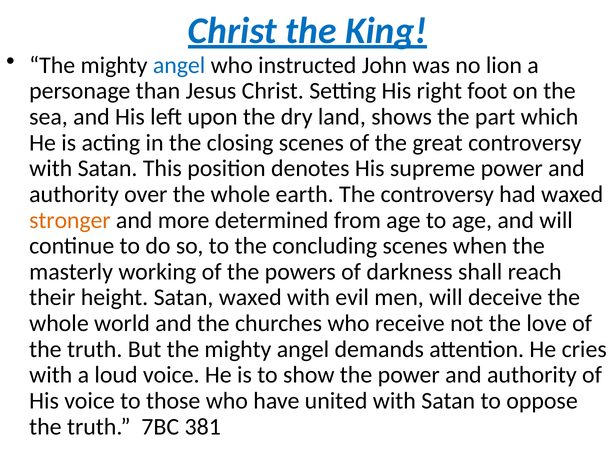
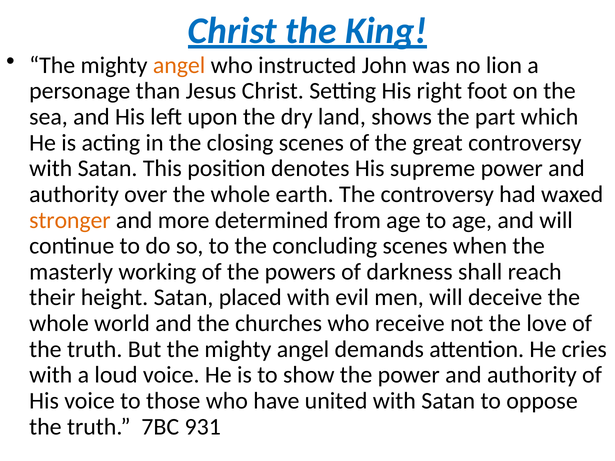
angel at (179, 65) colour: blue -> orange
Satan waxed: waxed -> placed
381: 381 -> 931
